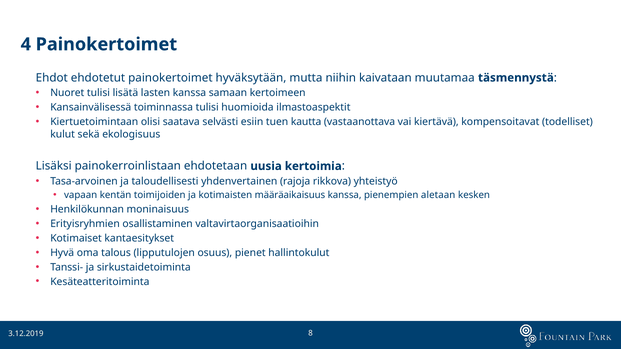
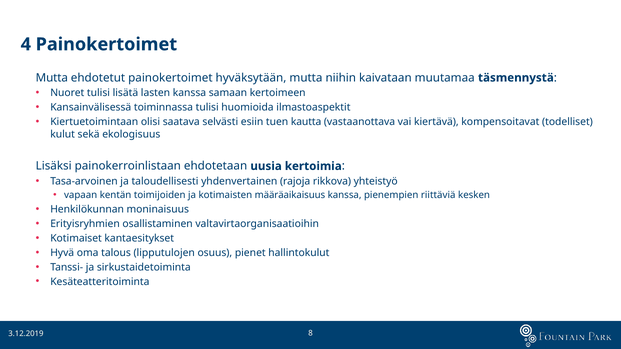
Ehdot at (52, 78): Ehdot -> Mutta
aletaan: aletaan -> riittäviä
